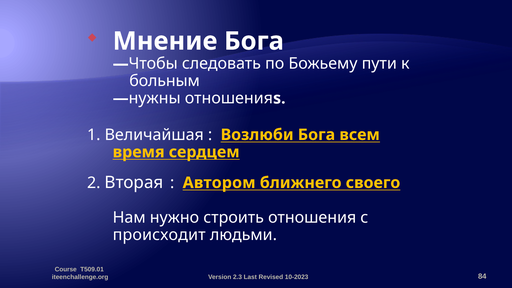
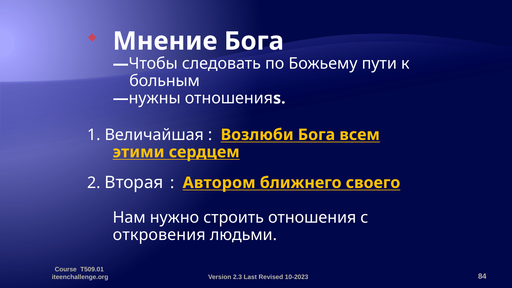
время: время -> этими
происходит: происходит -> откровения
